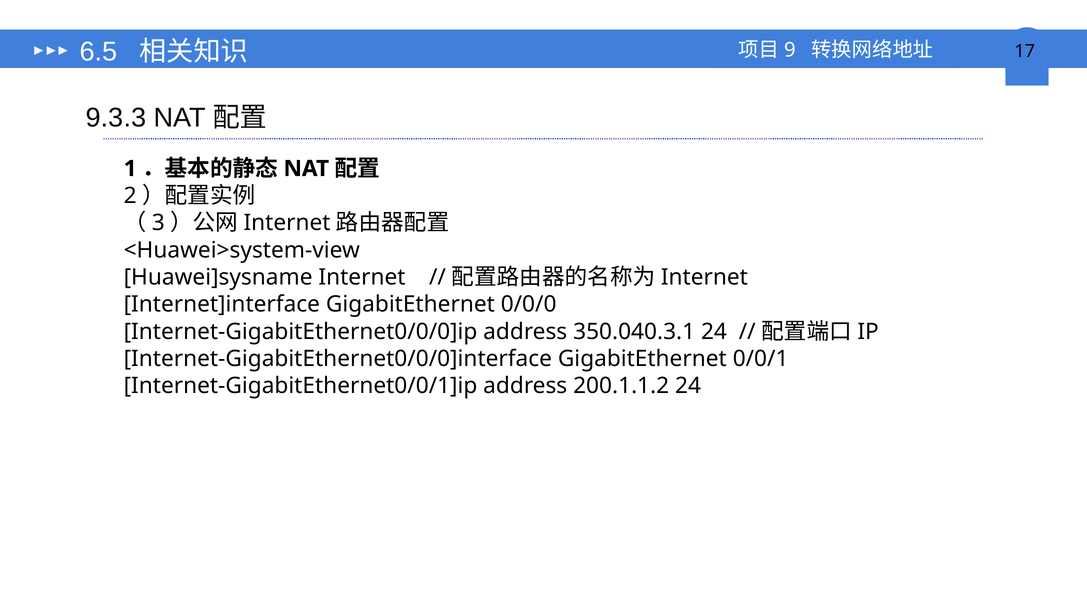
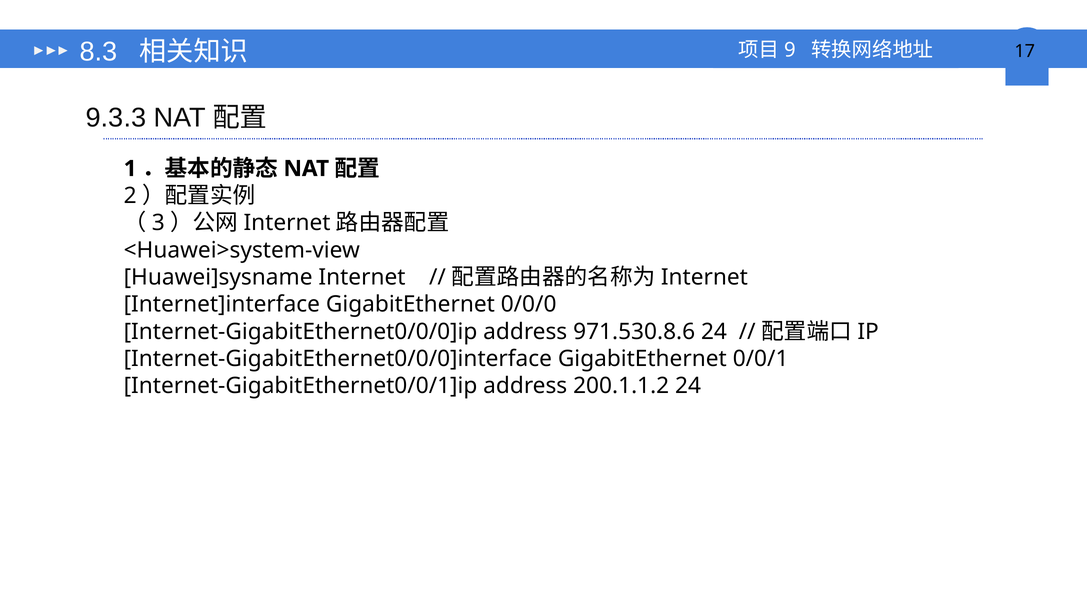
6.5: 6.5 -> 8.3
350.040.3.1: 350.040.3.1 -> 971.530.8.6
